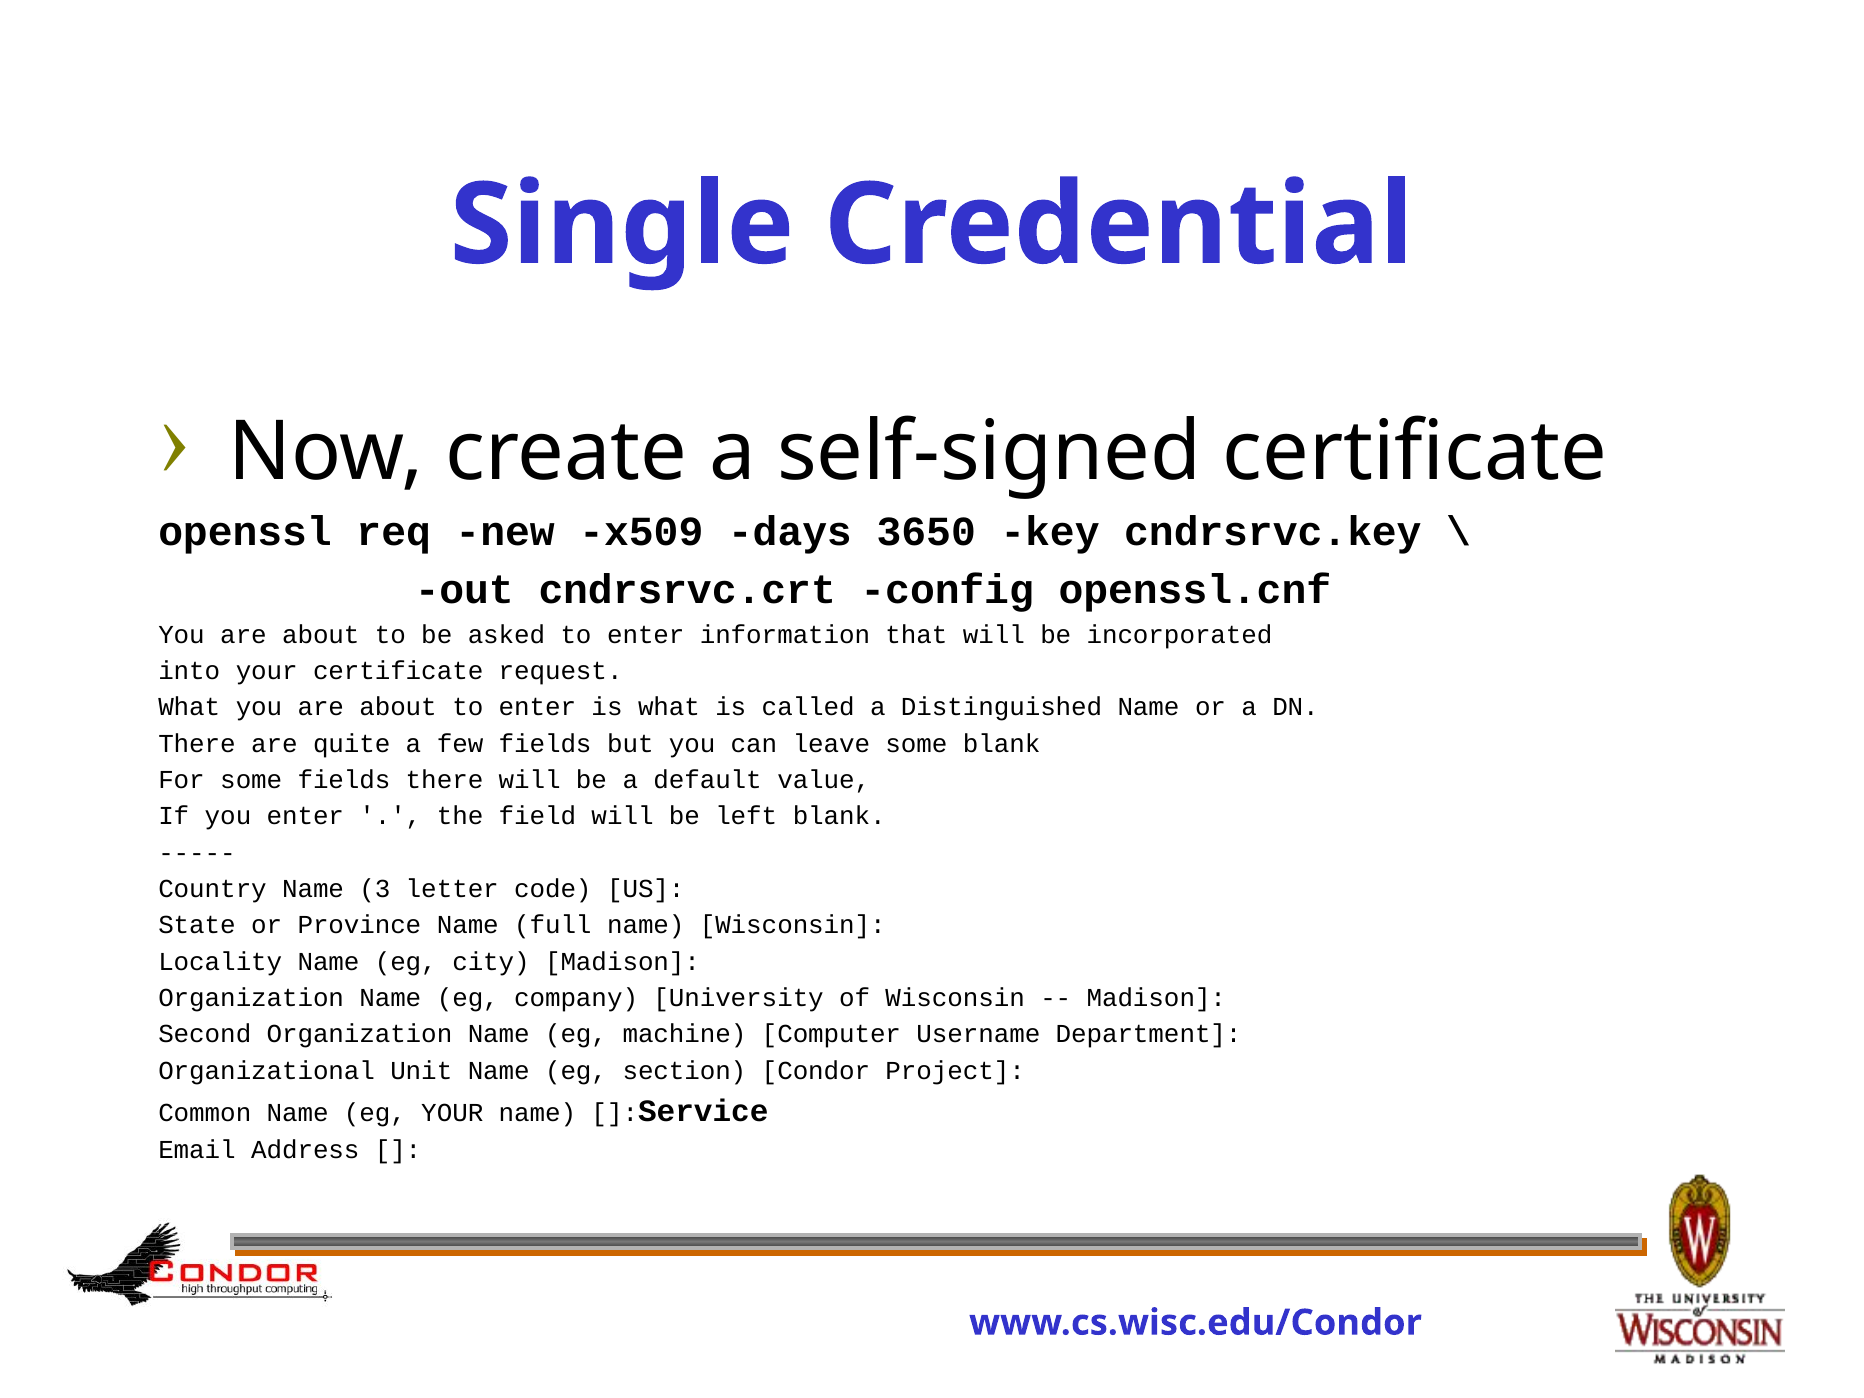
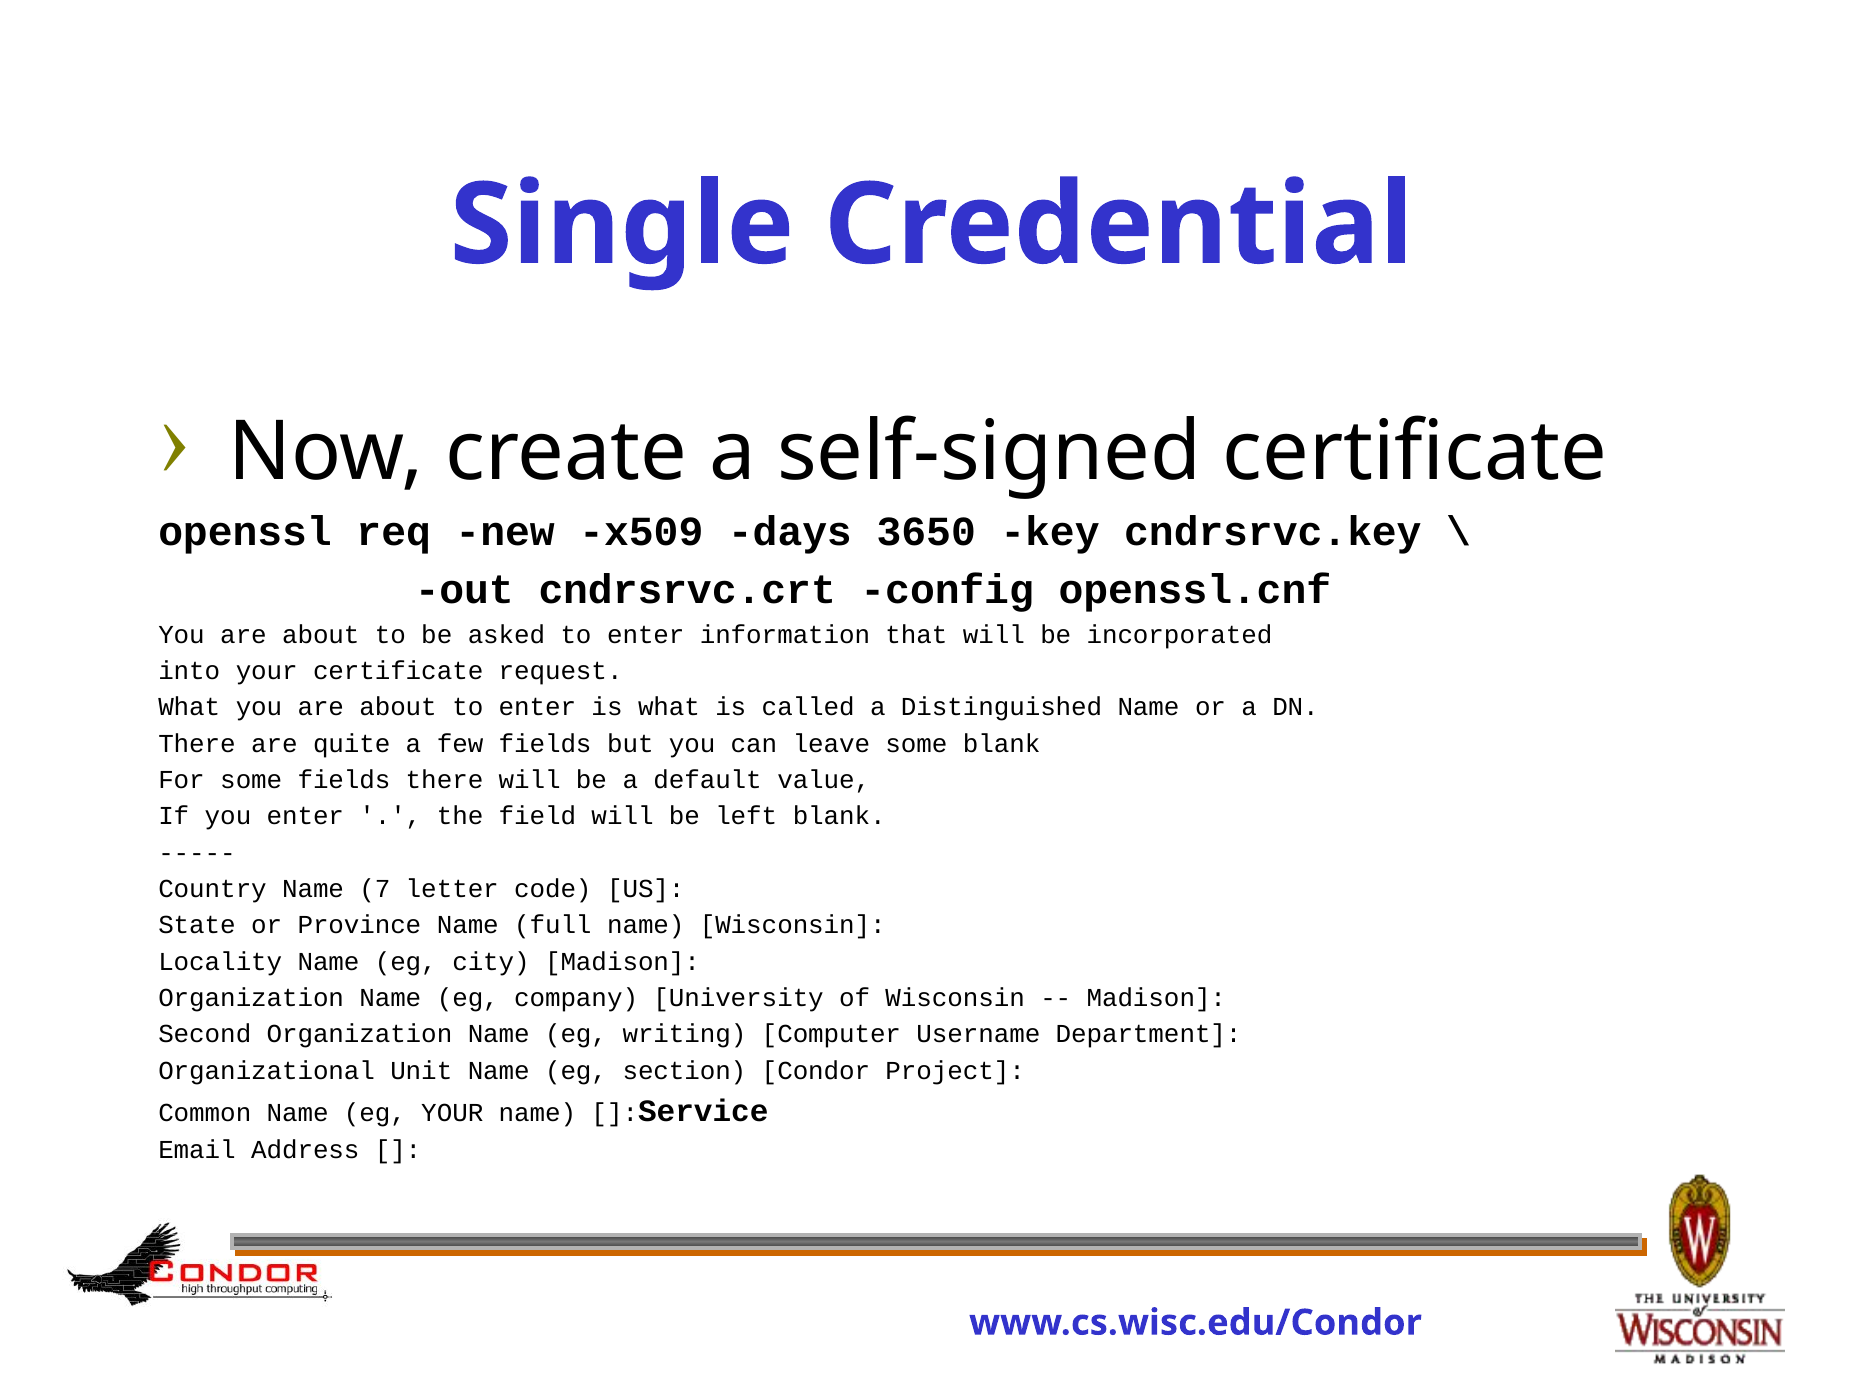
3: 3 -> 7
machine: machine -> writing
